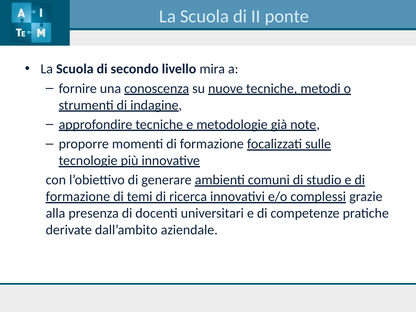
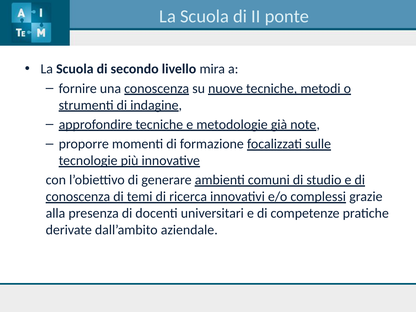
formazione at (78, 197): formazione -> conoscenza
